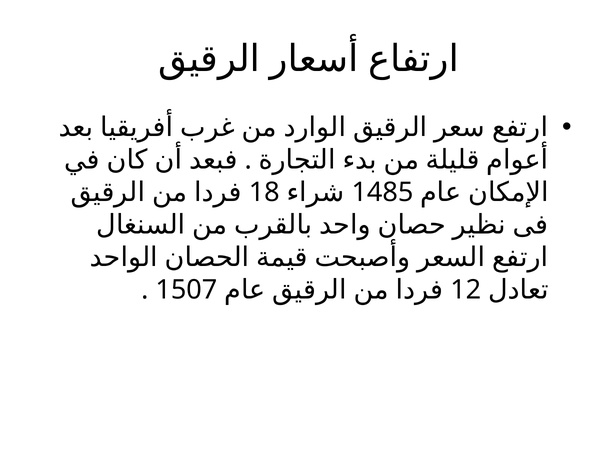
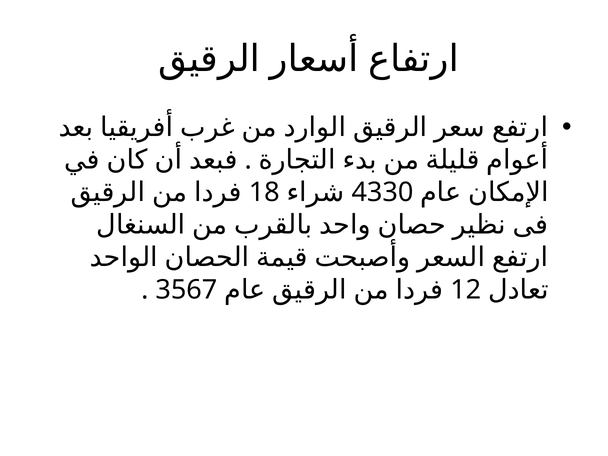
1485: 1485 -> 4330
1507: 1507 -> 3567
